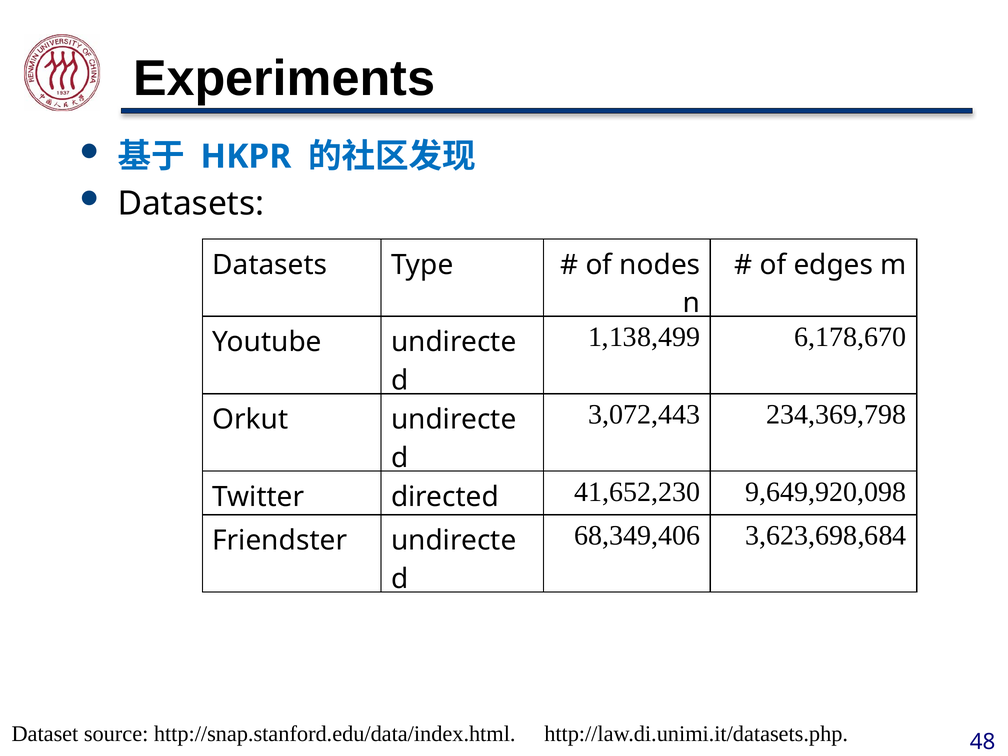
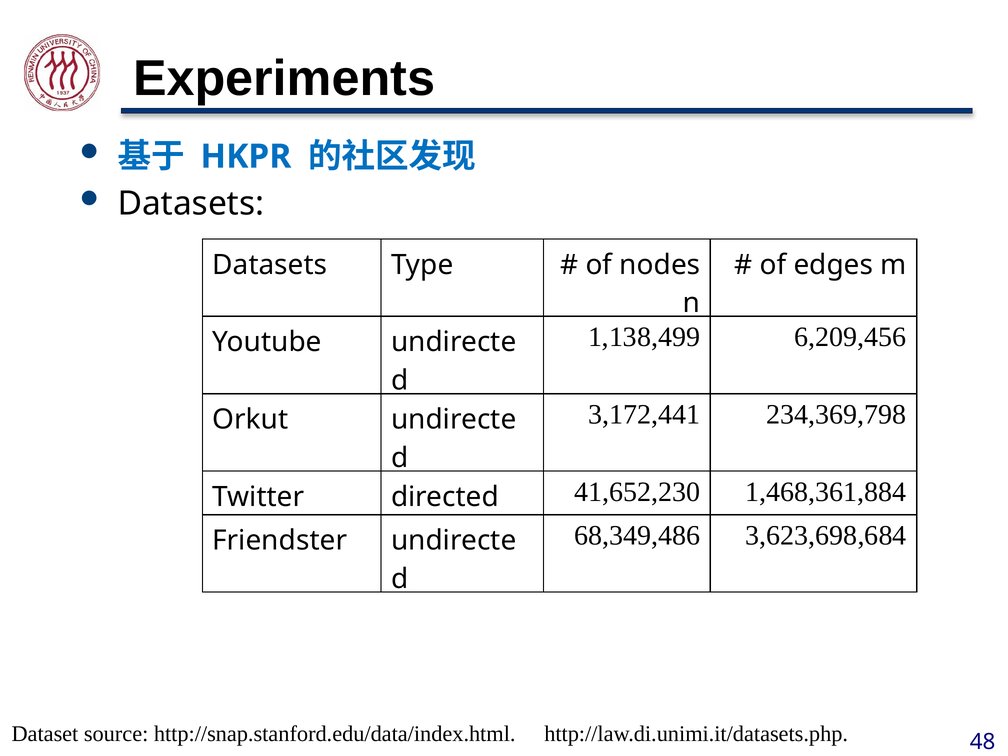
6,178,670: 6,178,670 -> 6,209,456
3,072,443: 3,072,443 -> 3,172,441
9,649,920,098: 9,649,920,098 -> 1,468,361,884
68,349,406: 68,349,406 -> 68,349,486
